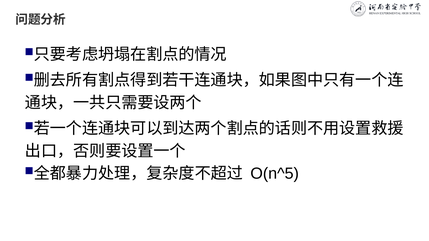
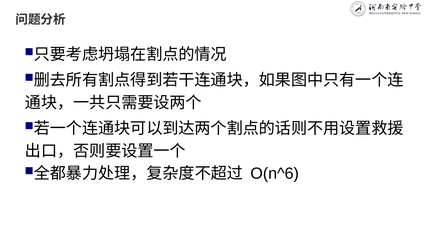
O(n^5: O(n^5 -> O(n^6
